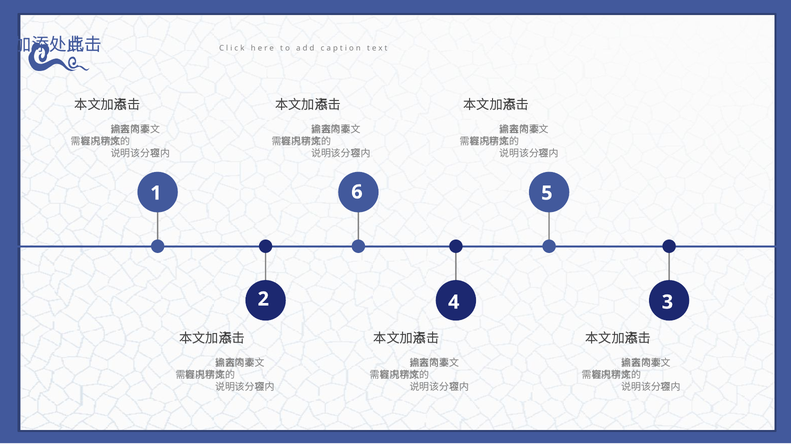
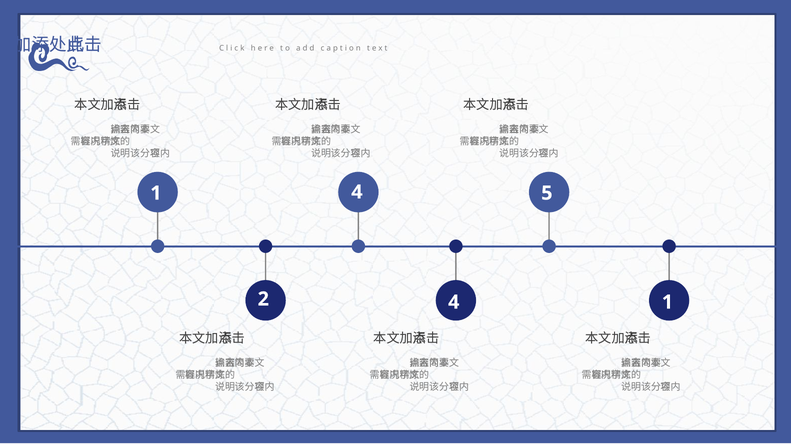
1 6: 6 -> 4
4 3: 3 -> 1
